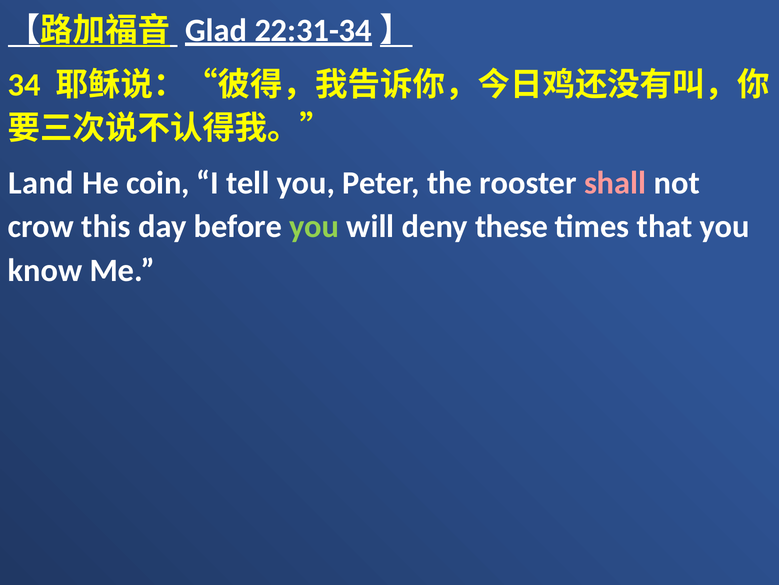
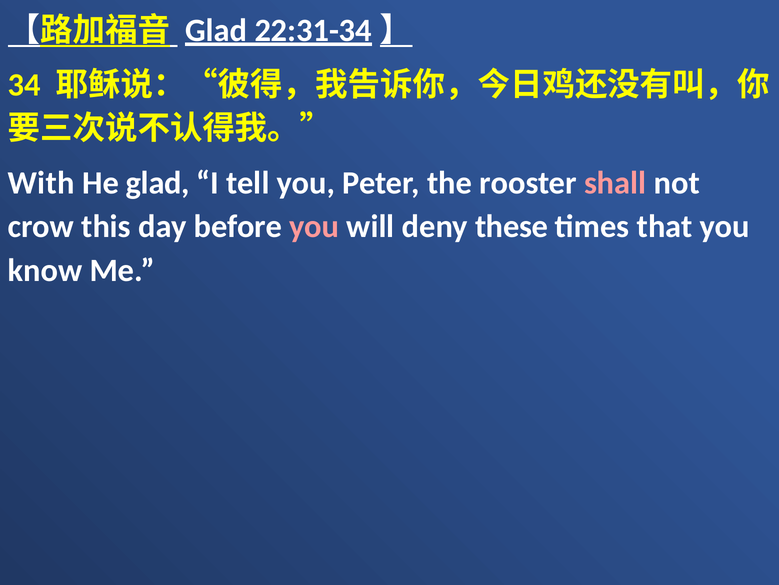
Land: Land -> With
He coin: coin -> glad
you at (314, 226) colour: light green -> pink
